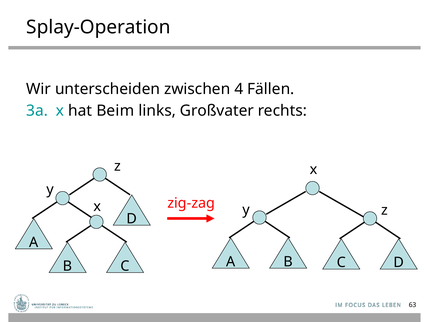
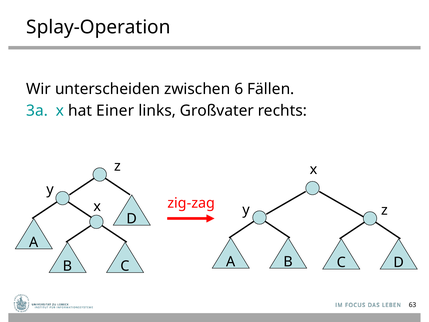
4: 4 -> 6
Beim: Beim -> Einer
